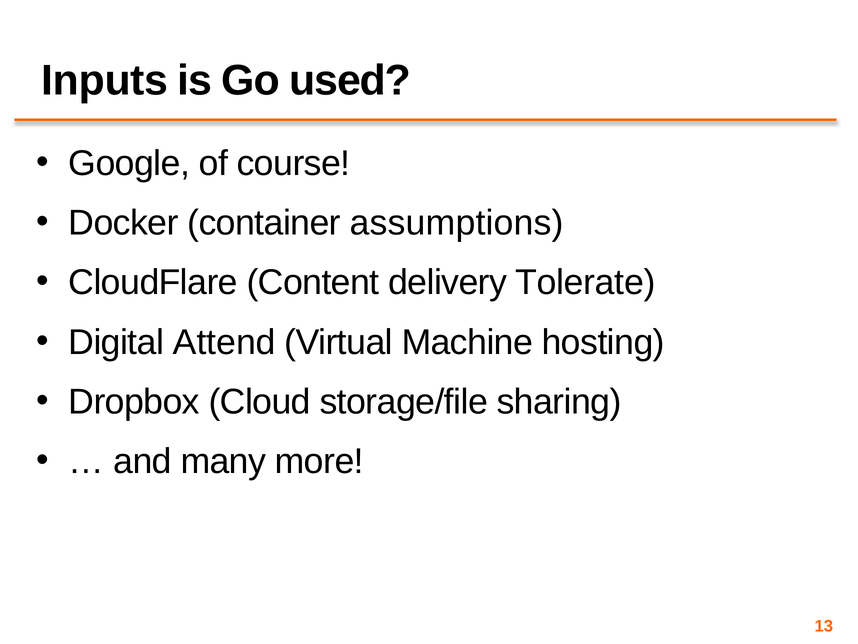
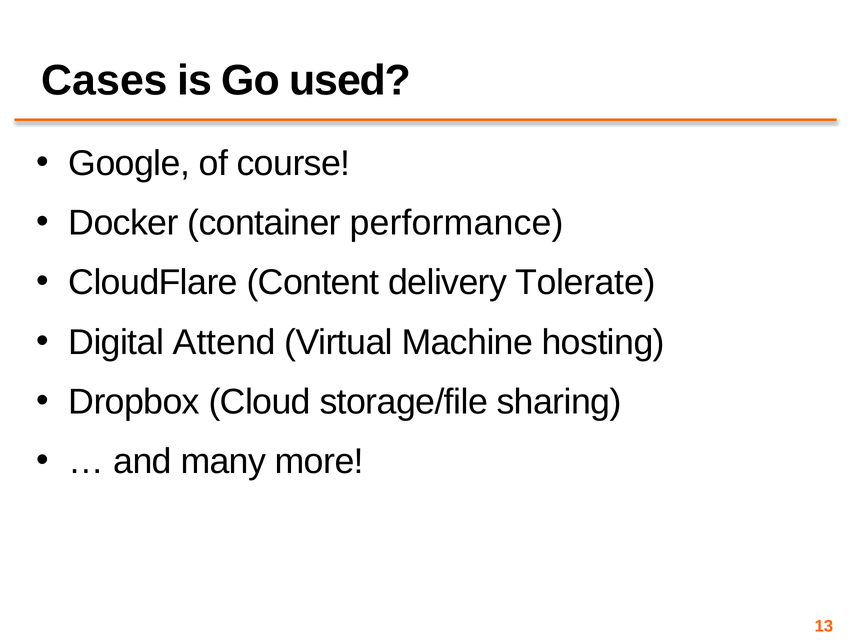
Inputs: Inputs -> Cases
assumptions: assumptions -> performance
